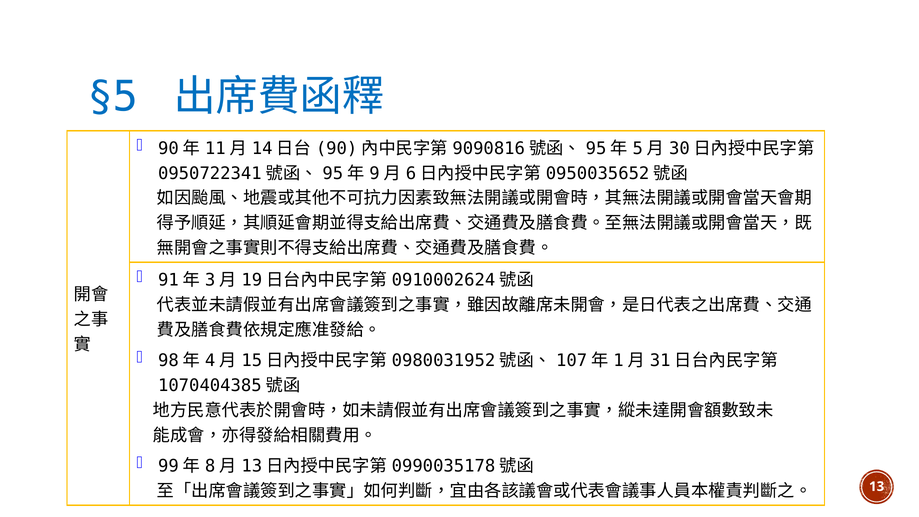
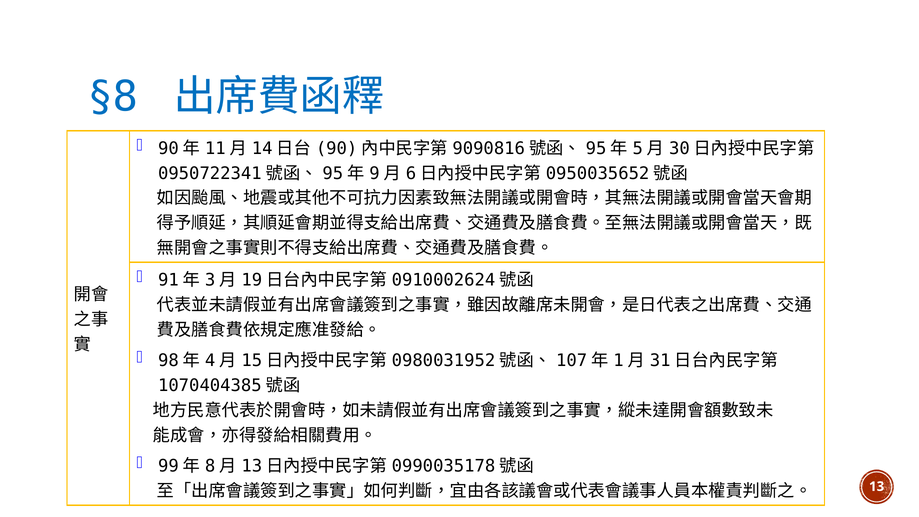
§5: §5 -> §8
